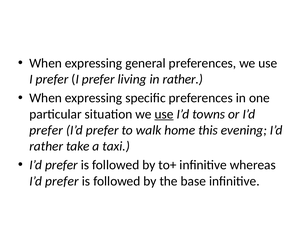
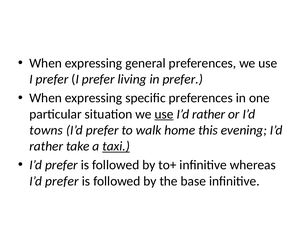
in rather: rather -> prefer
towns at (209, 114): towns -> rather
prefer at (46, 130): prefer -> towns
taxi underline: none -> present
